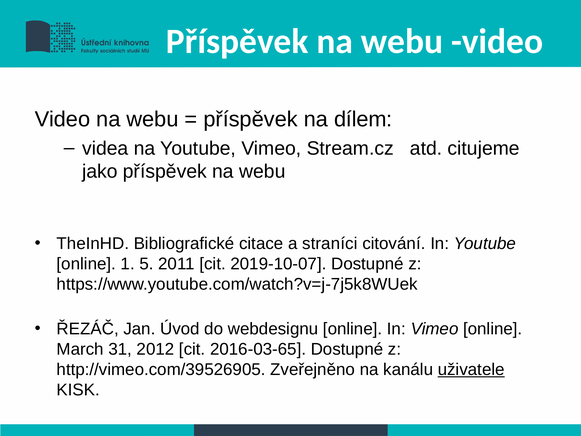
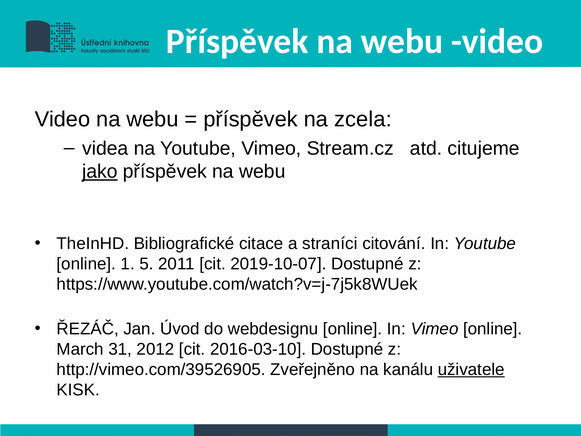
dílem: dílem -> zcela
jako underline: none -> present
2016-03-65: 2016-03-65 -> 2016-03-10
